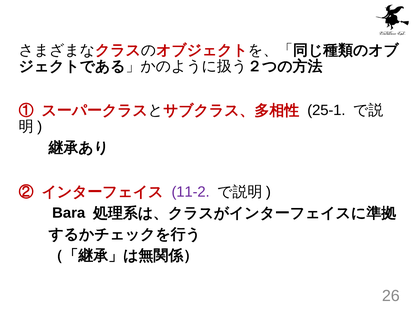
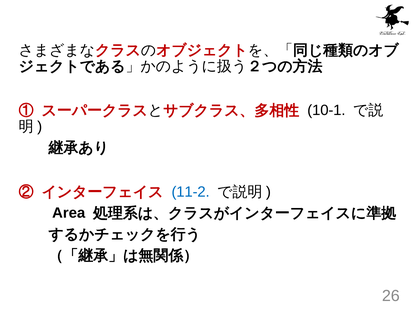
25-1: 25-1 -> 10-1
11-2 colour: purple -> blue
Bara: Bara -> Area
